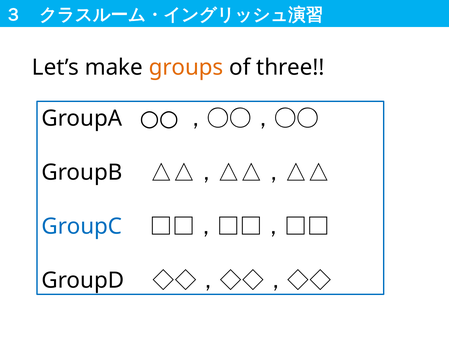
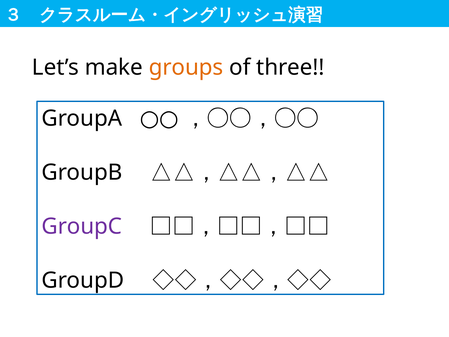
GroupC colour: blue -> purple
